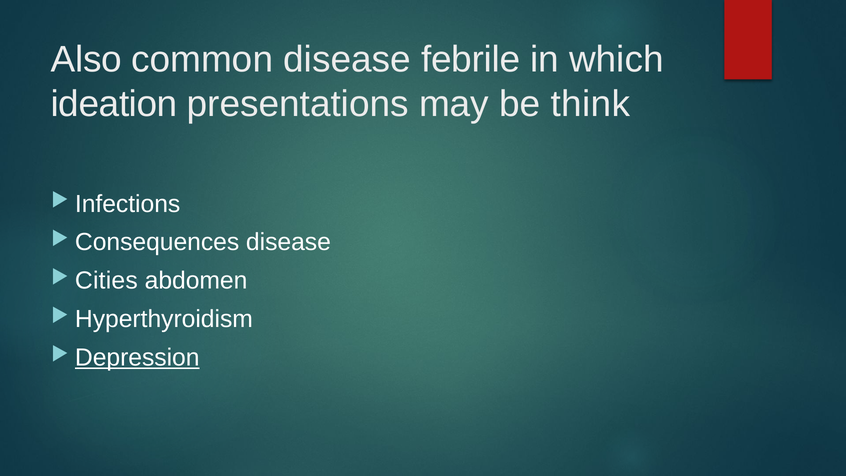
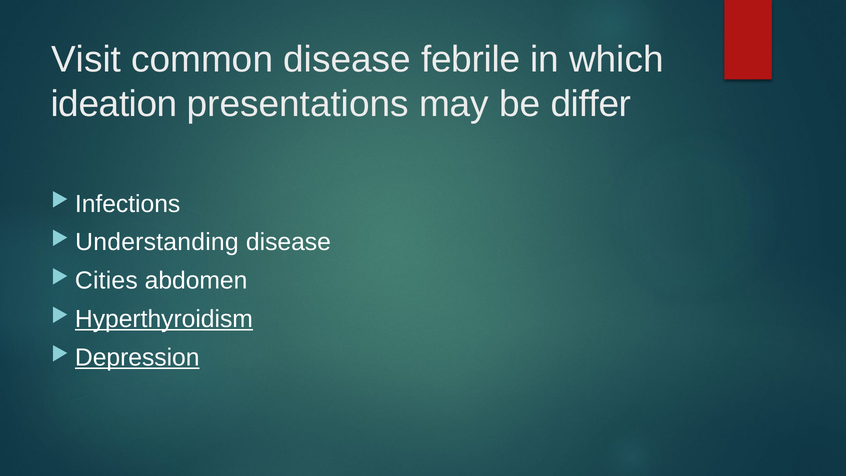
Also: Also -> Visit
think: think -> differ
Consequences: Consequences -> Understanding
Hyperthyroidism underline: none -> present
